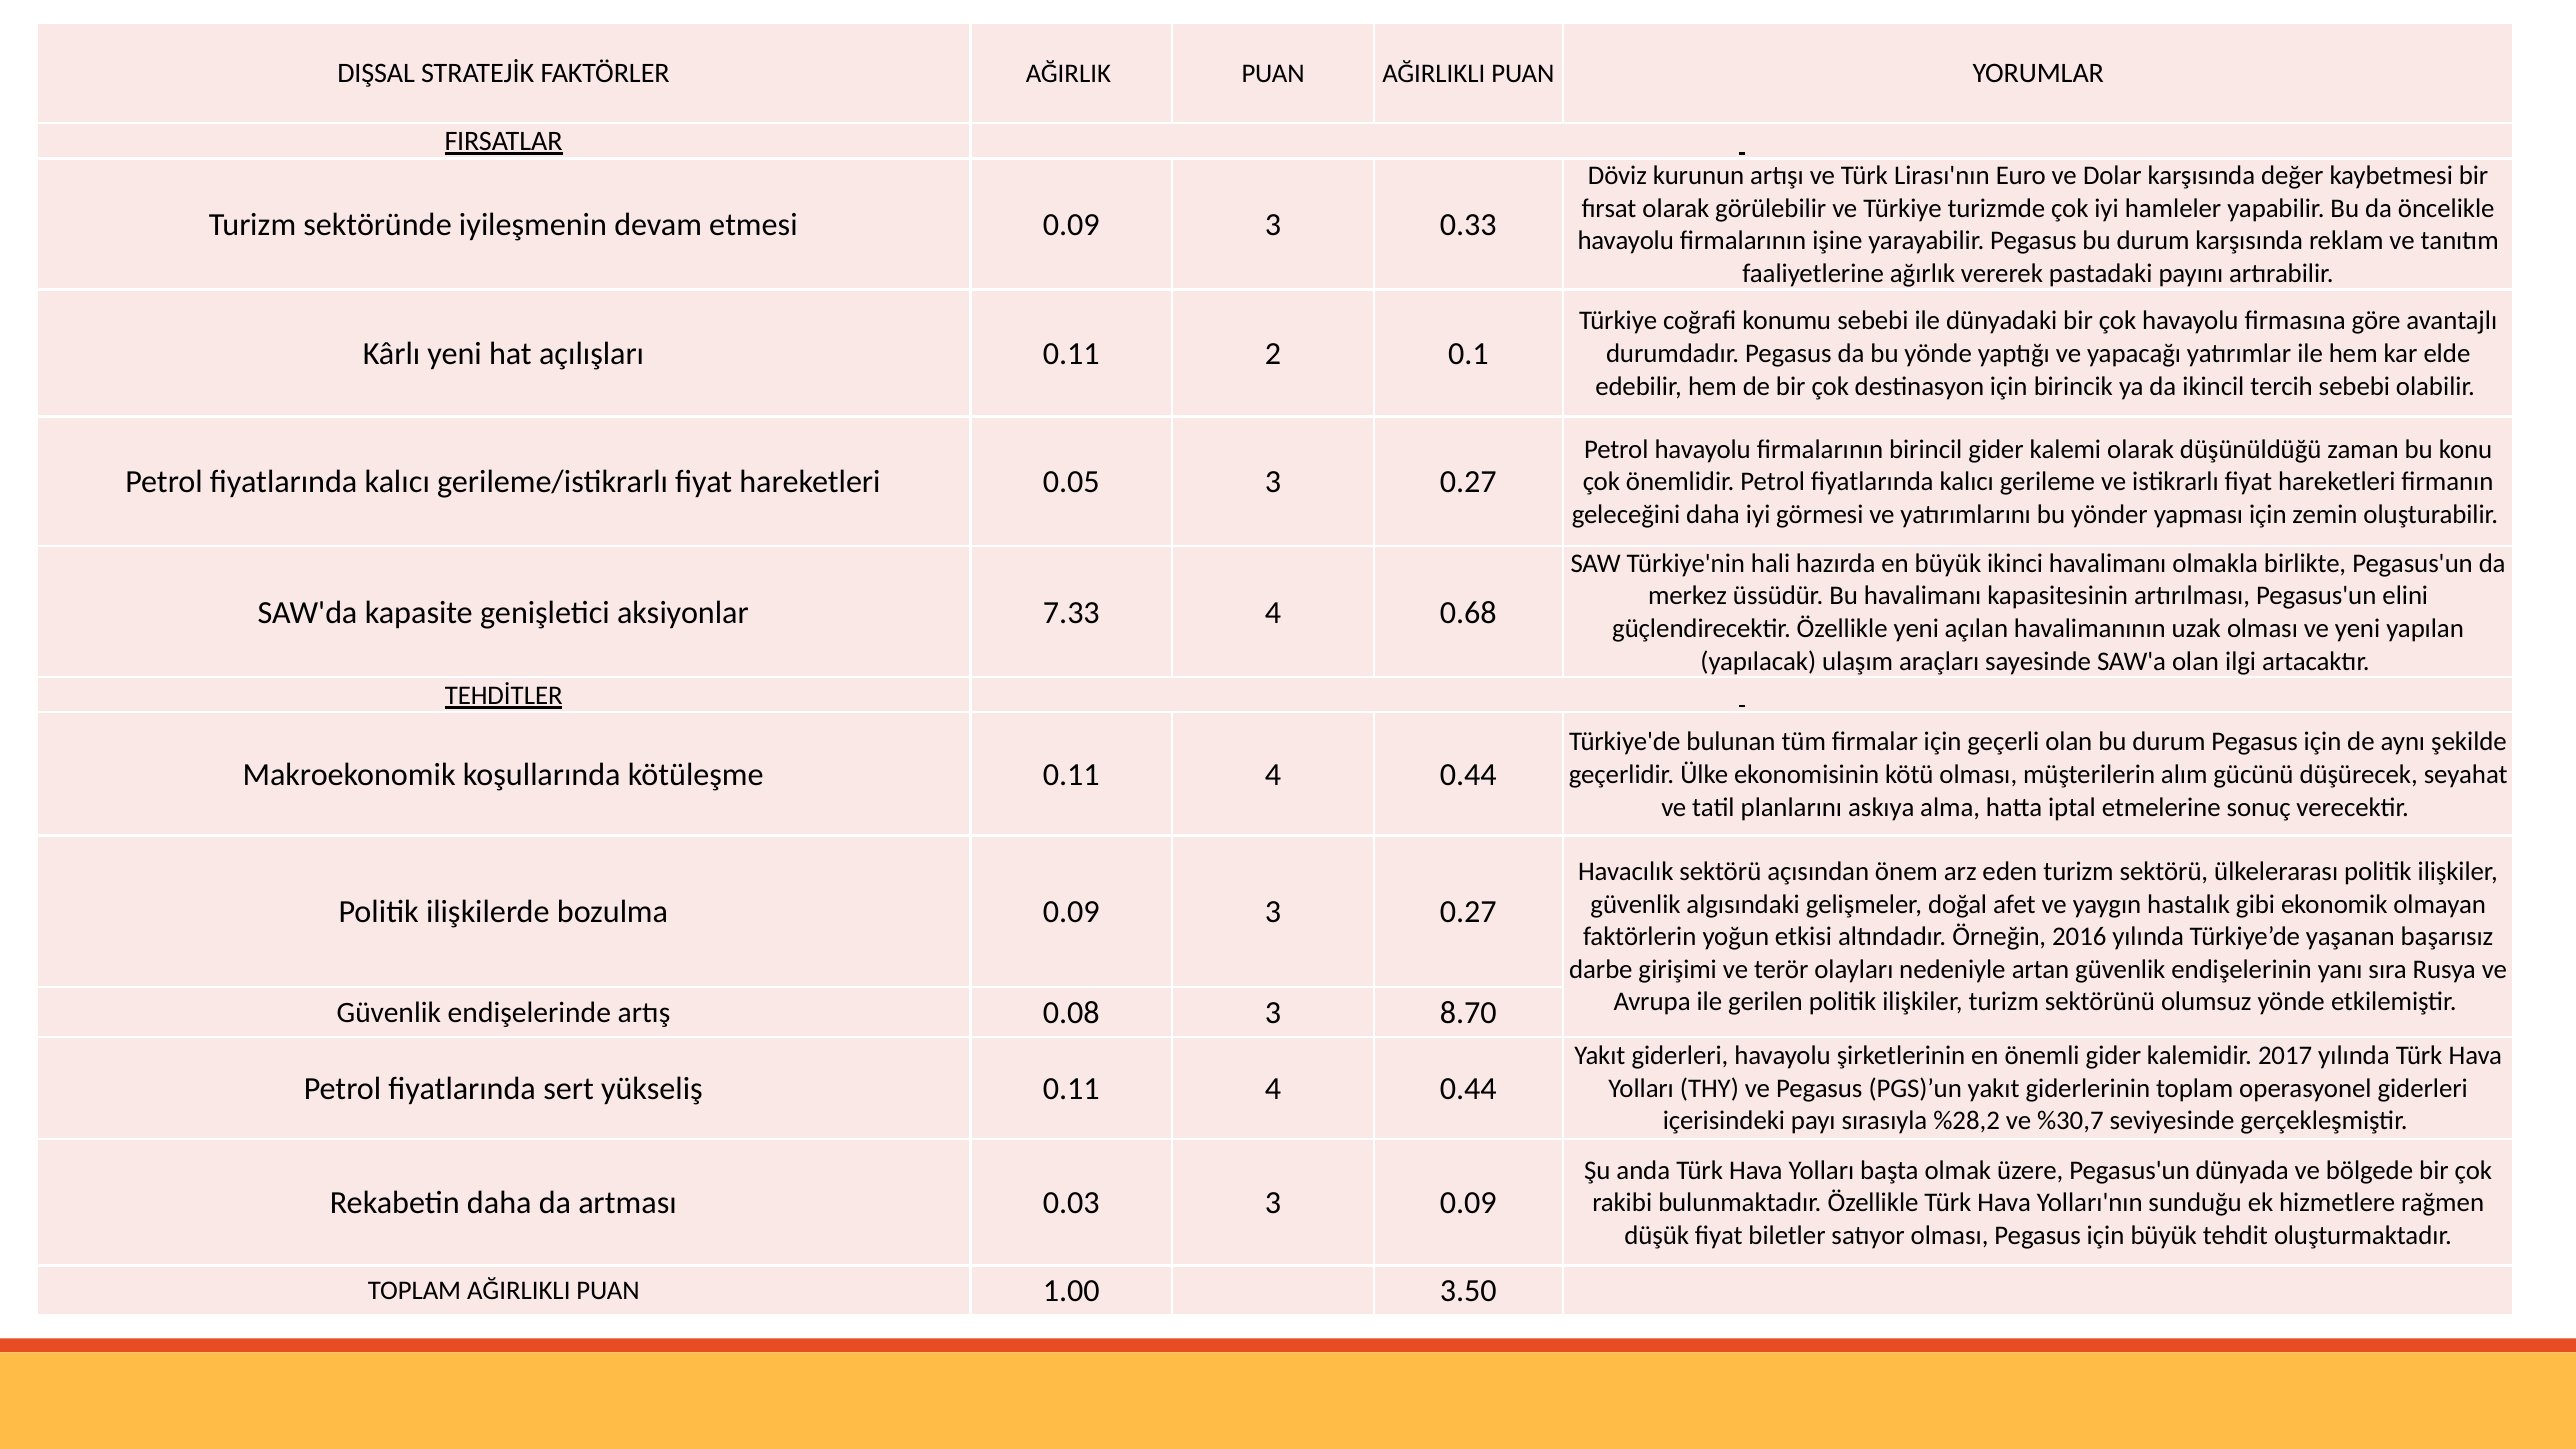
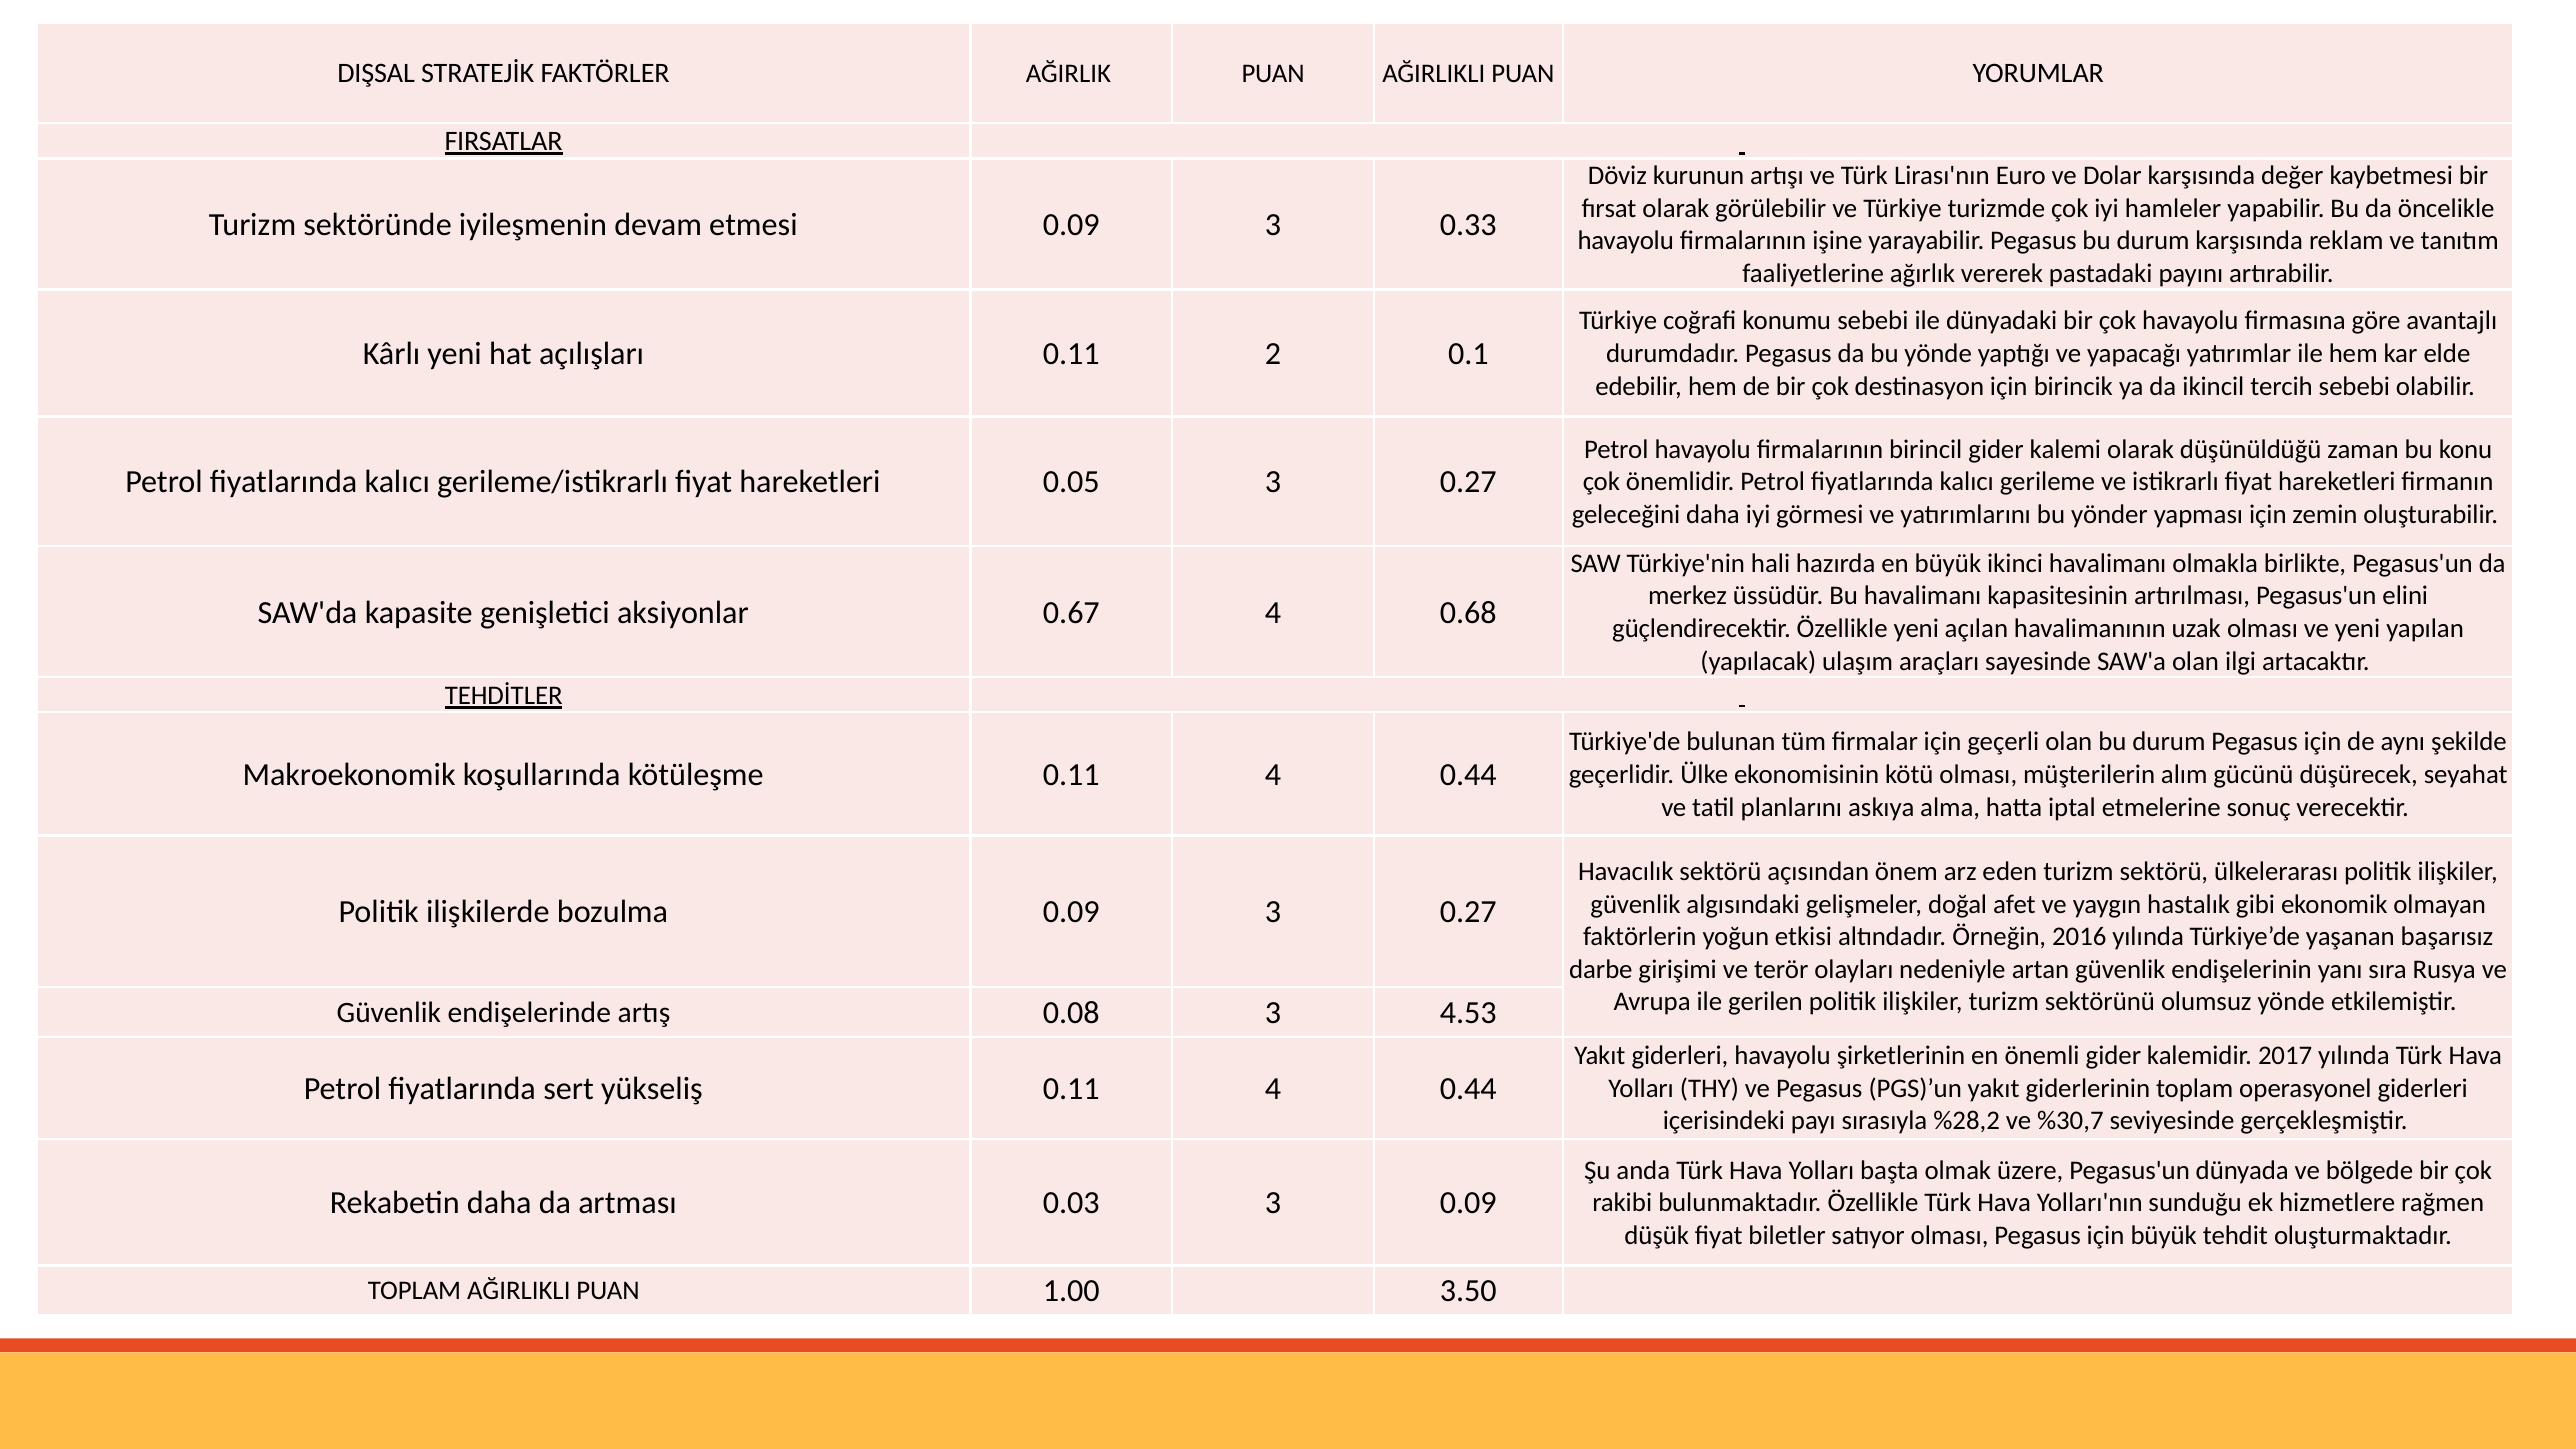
7.33: 7.33 -> 0.67
8.70: 8.70 -> 4.53
